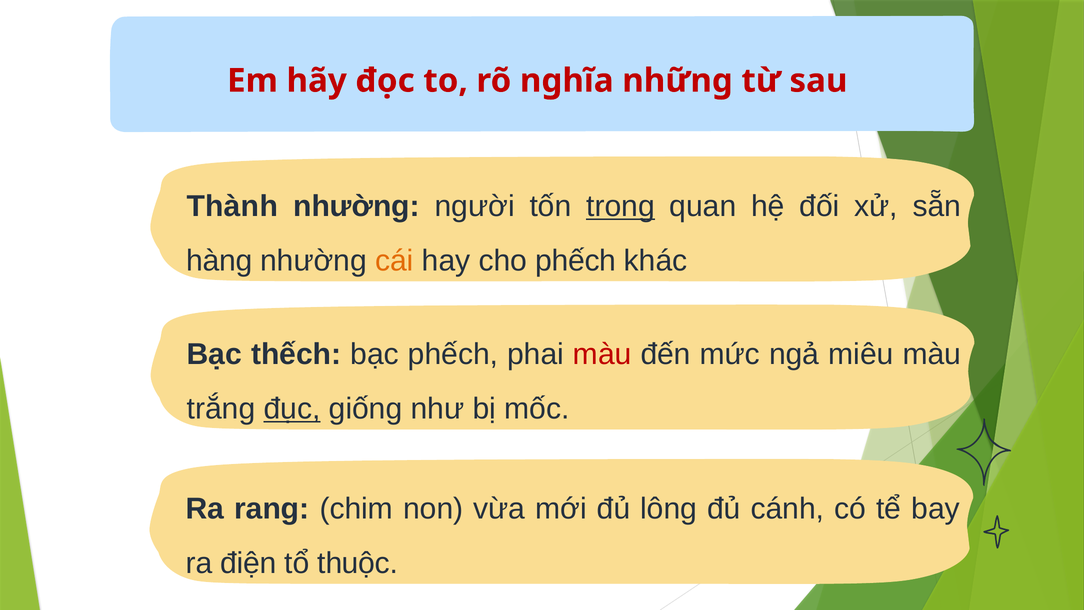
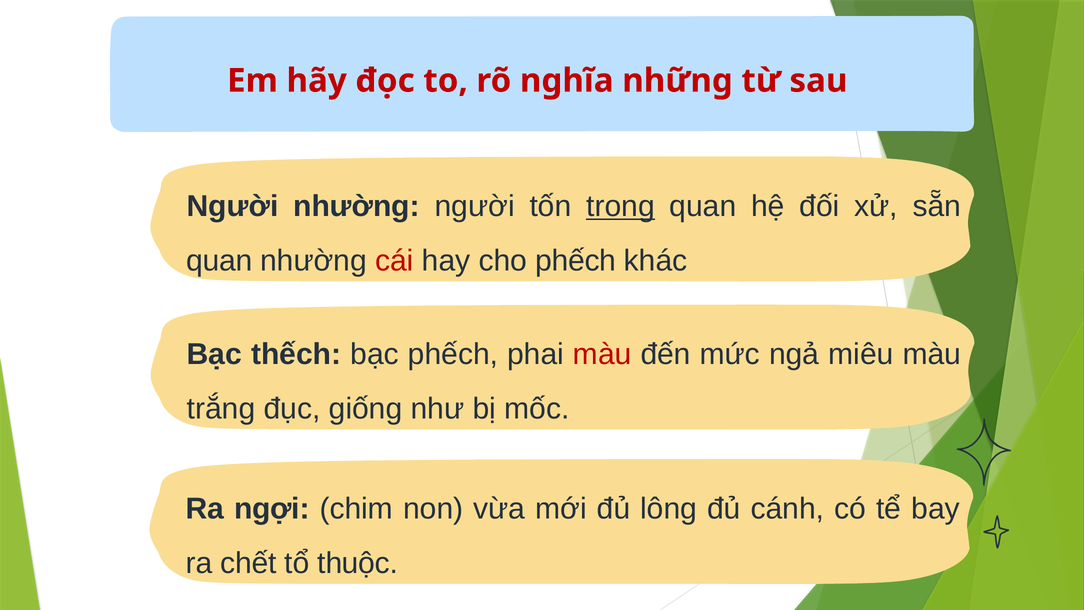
Thành at (232, 206): Thành -> Người
hàng at (219, 260): hàng -> quan
cái colour: orange -> red
đục underline: present -> none
rang: rang -> ngợi
điện: điện -> chết
